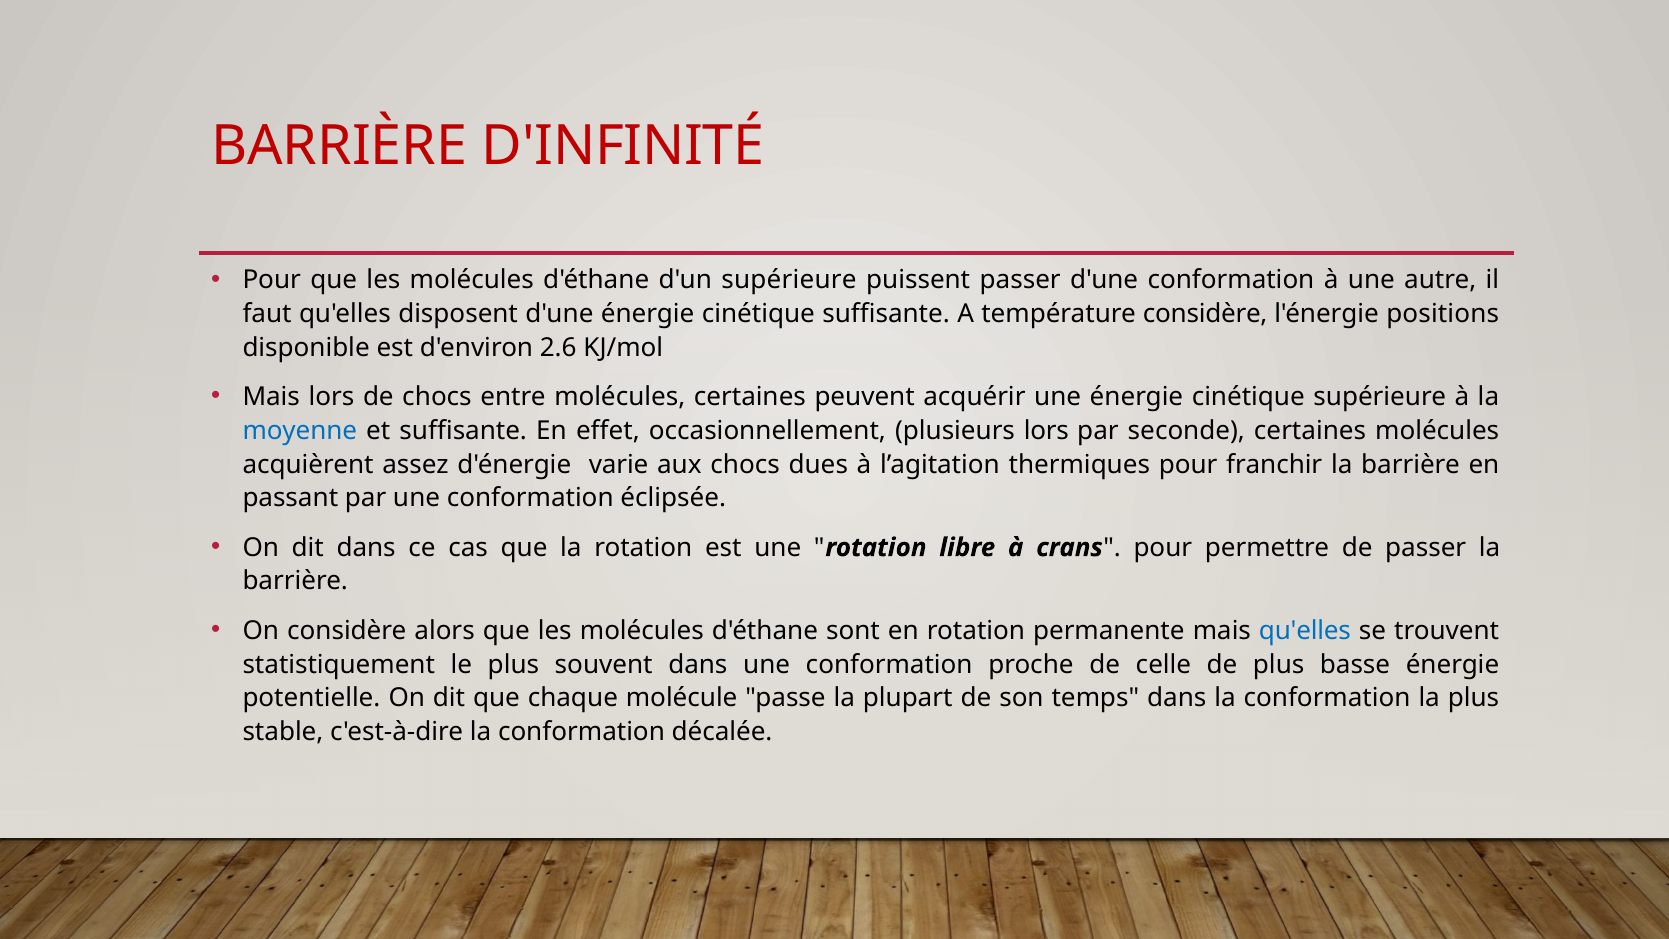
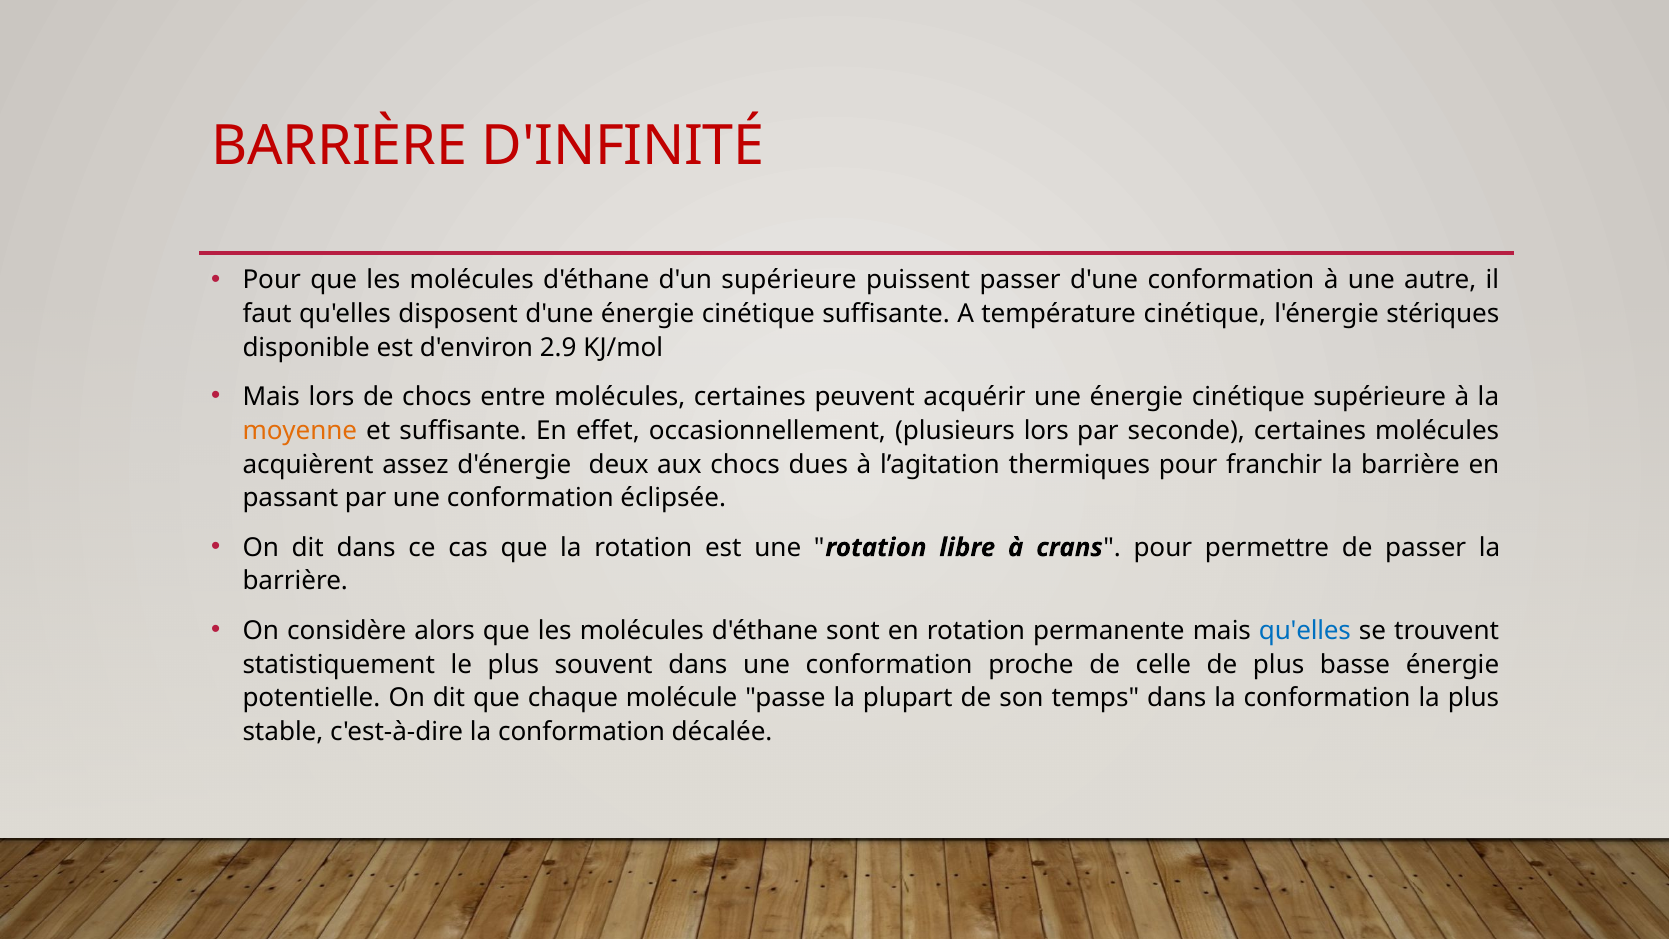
température considère: considère -> cinétique
positions: positions -> stériques
2.6: 2.6 -> 2.9
moyenne colour: blue -> orange
varie: varie -> deux
